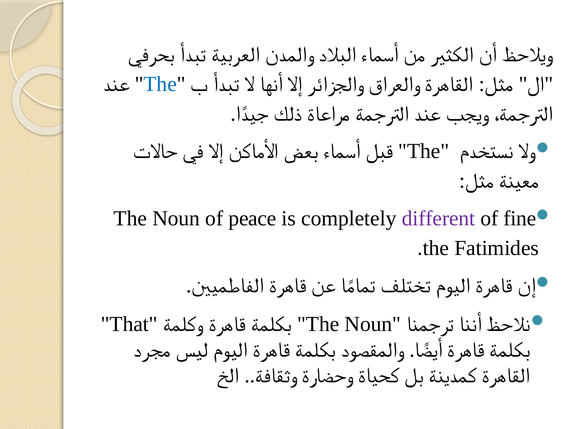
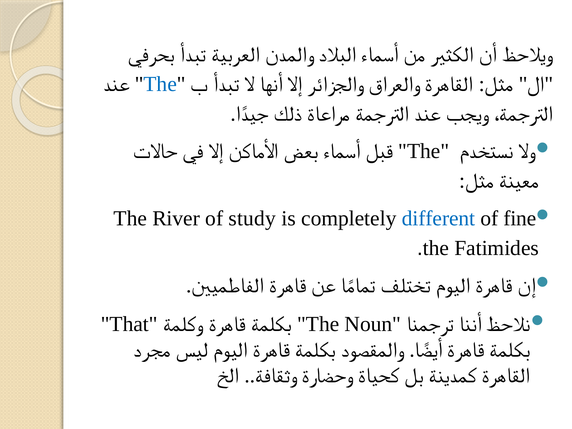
Noun at (176, 218): Noun -> River
peace: peace -> study
different colour: purple -> blue
